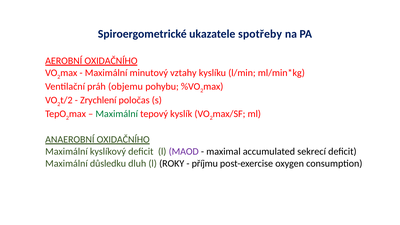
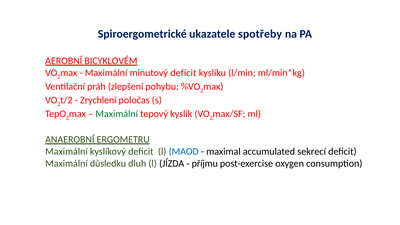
AEROBNÍ OXIDAČNÍHO: OXIDAČNÍHO -> BICYKLOVÉM
minutový vztahy: vztahy -> deficit
objemu: objemu -> zlepšení
ANAEROBNÍ OXIDAČNÍHO: OXIDAČNÍHO -> ERGOMETRU
MAOD colour: purple -> blue
ROKY: ROKY -> JÍZDA
